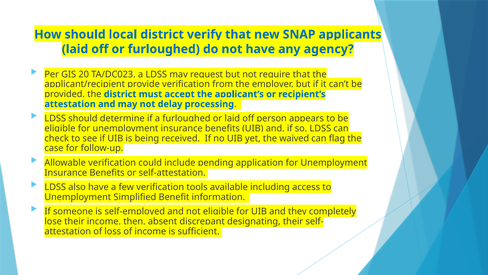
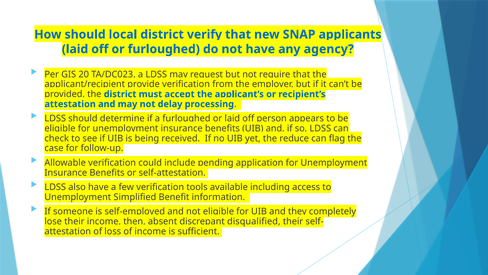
waived: waived -> reduce
designating: designating -> disqualified
